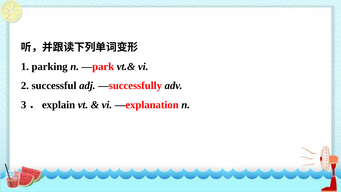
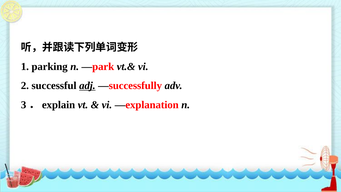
adj underline: none -> present
